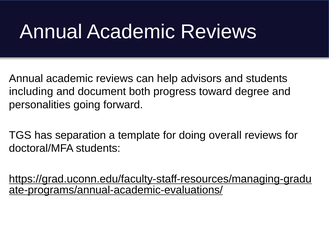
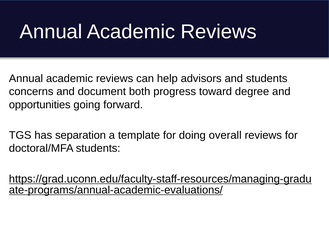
including: including -> concerns
personalities: personalities -> opportunities
